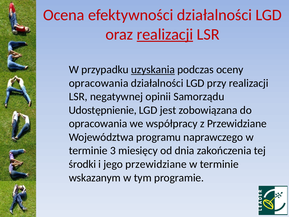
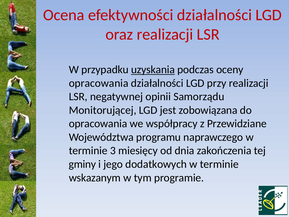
realizacji at (165, 34) underline: present -> none
Udostępnienie: Udostępnienie -> Monitorującej
środki: środki -> gminy
jego przewidziane: przewidziane -> dodatkowych
